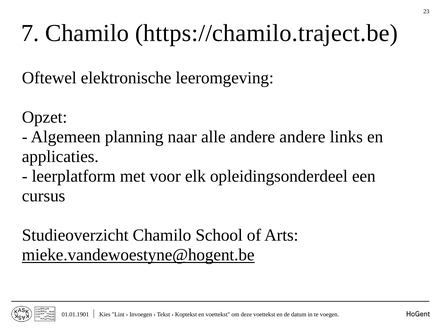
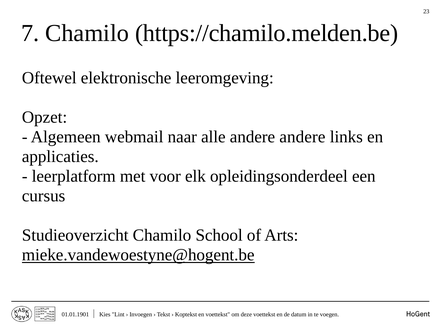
https://chamilo.traject.be: https://chamilo.traject.be -> https://chamilo.melden.be
planning: planning -> webmail
